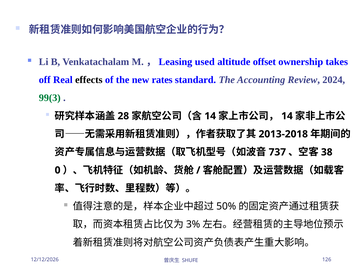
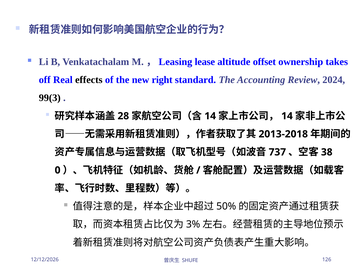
used: used -> lease
rates: rates -> right
99(3 colour: green -> black
